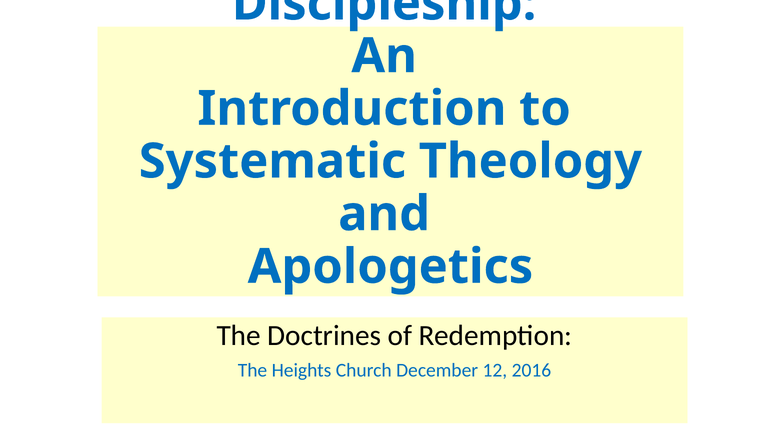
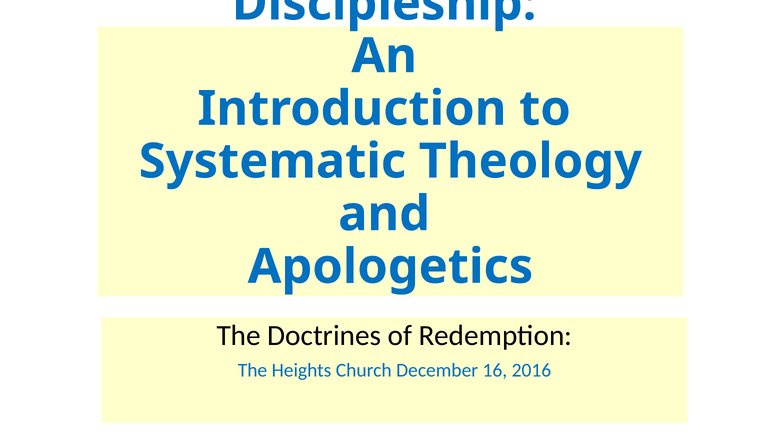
12: 12 -> 16
